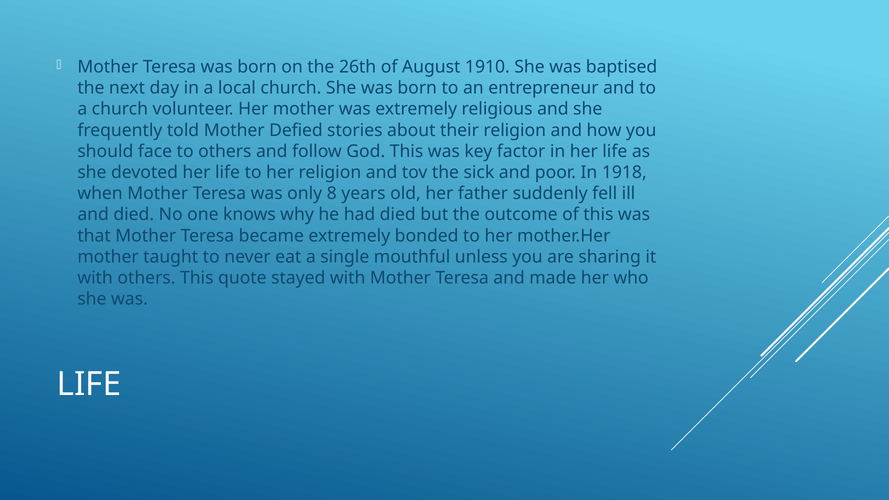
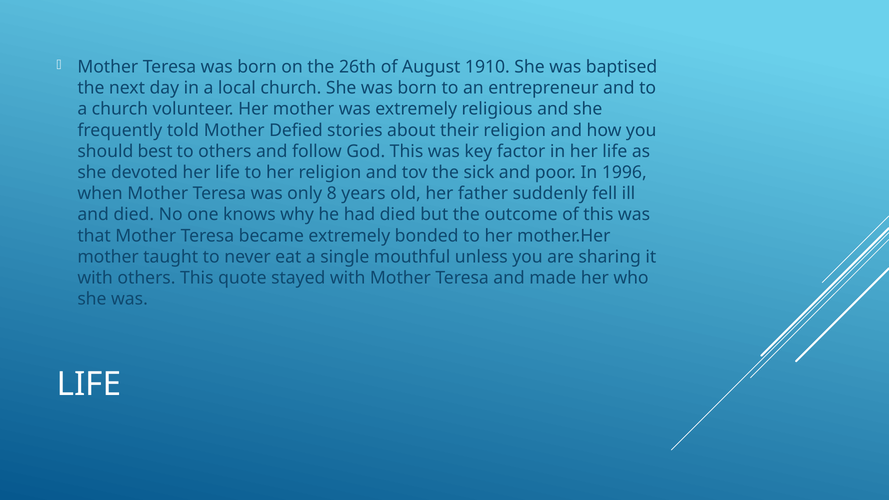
face: face -> best
1918: 1918 -> 1996
